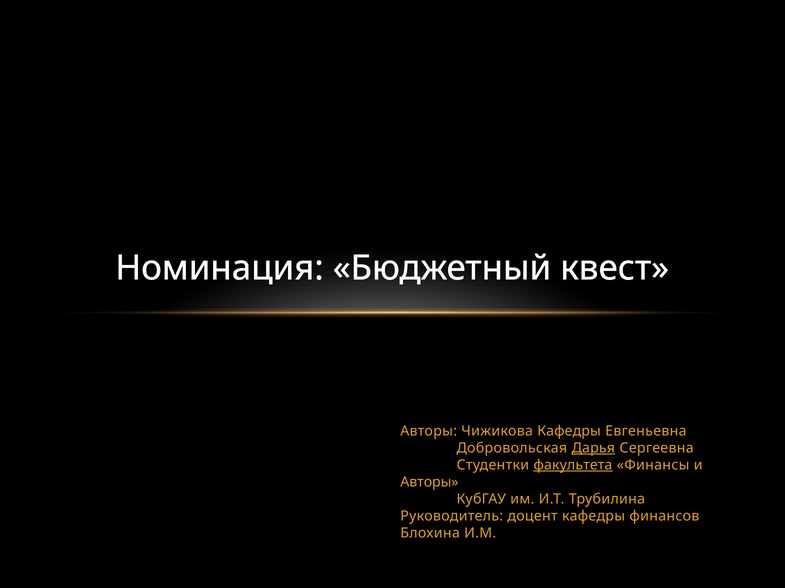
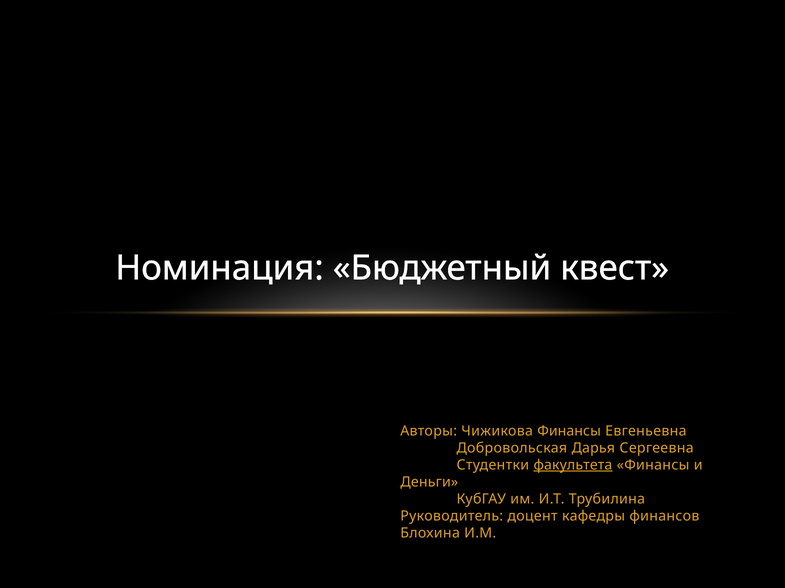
Чижикова Кафедры: Кафедры -> Финансы
Дарья underline: present -> none
Авторы at (429, 483): Авторы -> Деньги
